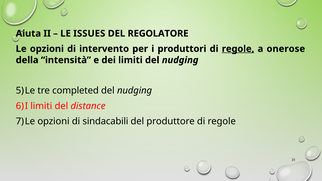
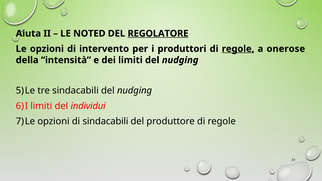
ISSUES: ISSUES -> NOTED
REGOLATORE underline: none -> present
tre completed: completed -> sindacabili
distance: distance -> individui
